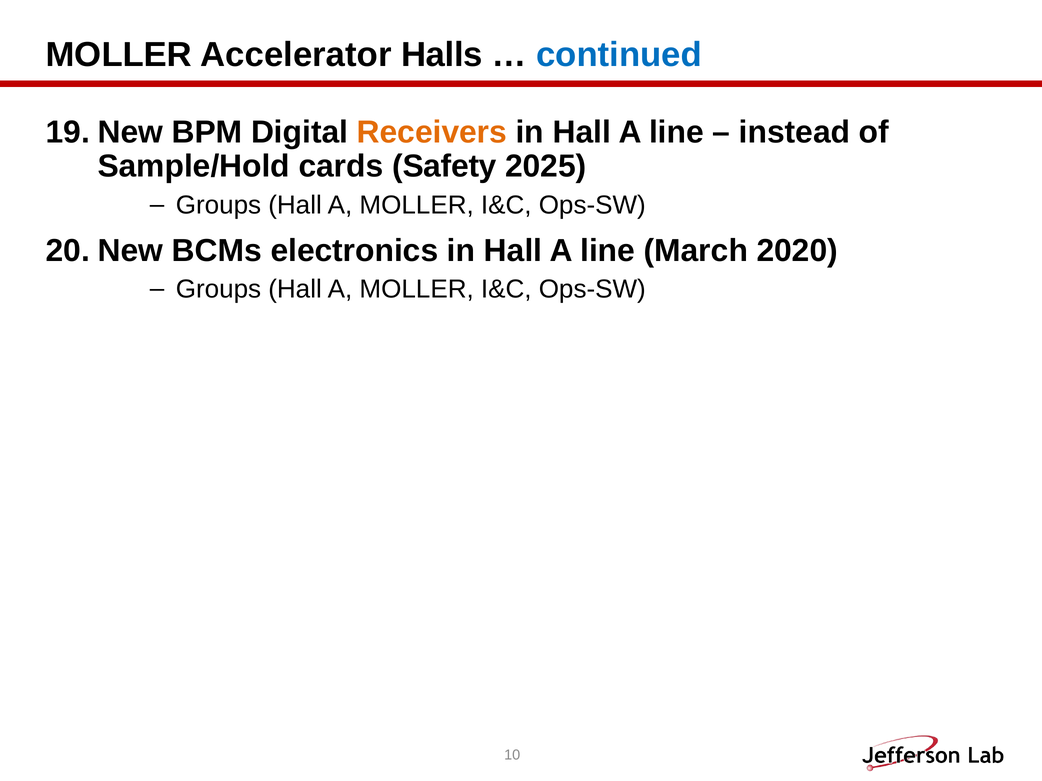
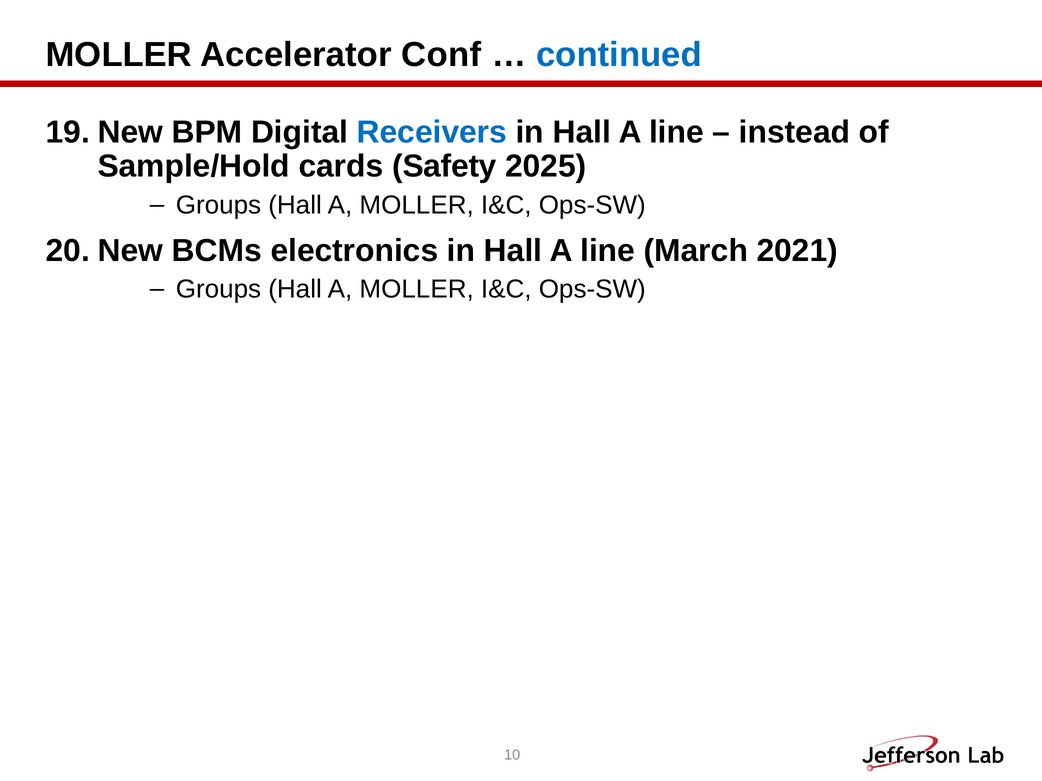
Halls: Halls -> Conf
Receivers colour: orange -> blue
2020: 2020 -> 2021
